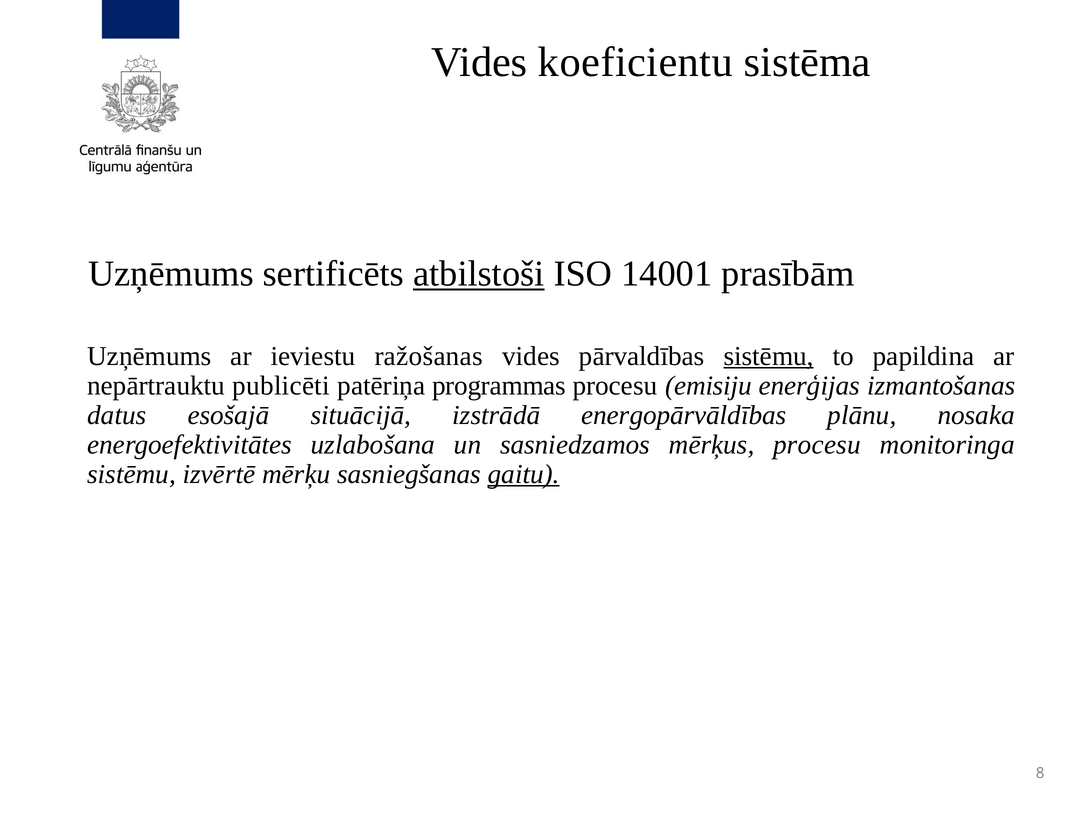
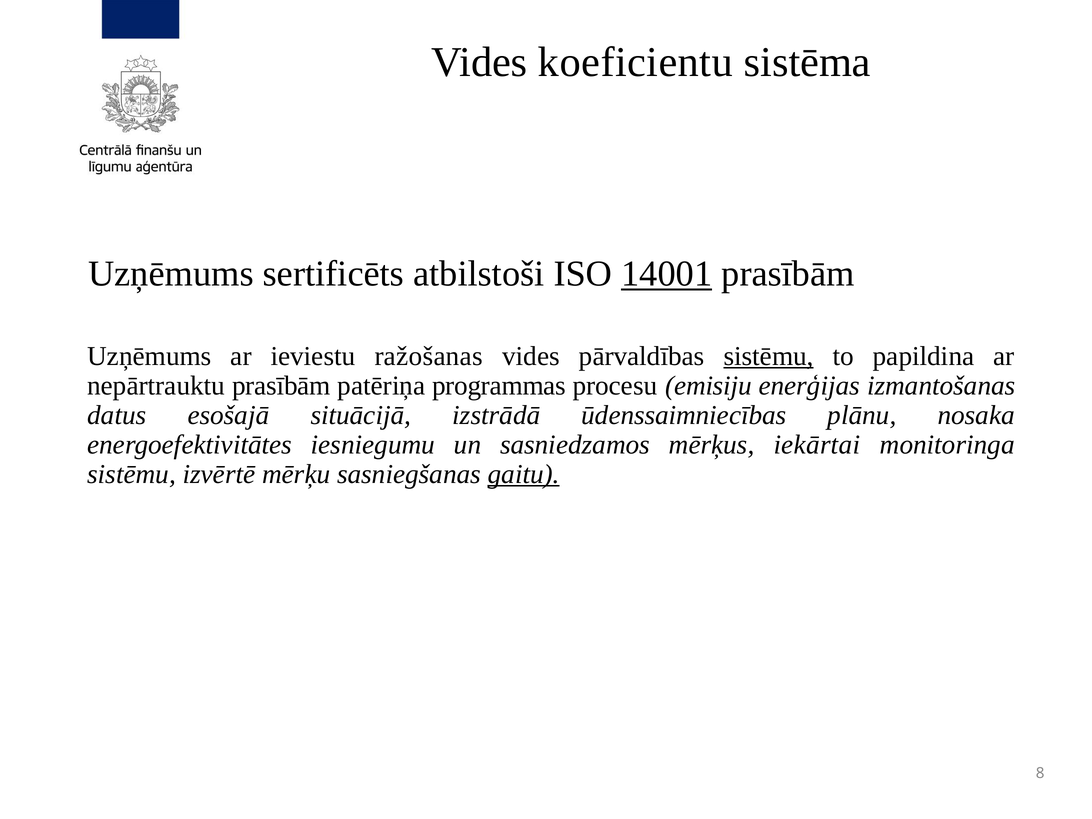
atbilstoši underline: present -> none
14001 underline: none -> present
nepārtrauktu publicēti: publicēti -> prasībām
energopārvāldības: energopārvāldības -> ūdenssaimniecības
uzlabošana: uzlabošana -> iesniegumu
mērķus procesu: procesu -> iekārtai
